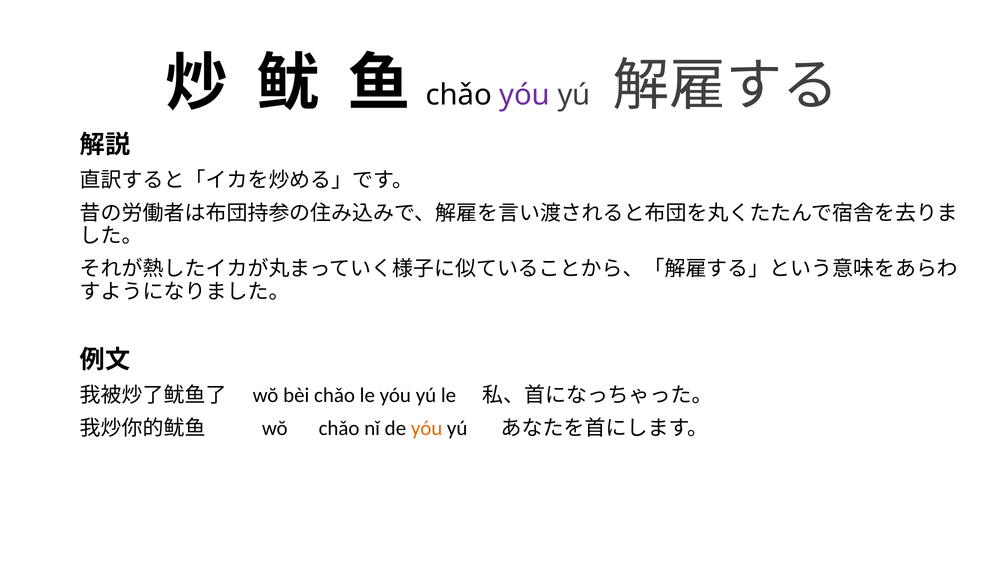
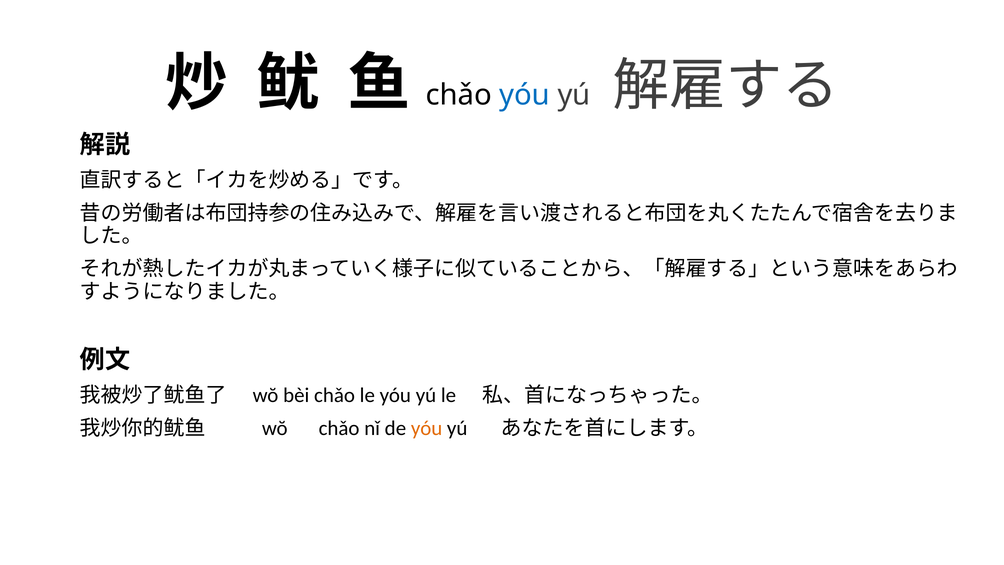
yóu at (525, 95) colour: purple -> blue
